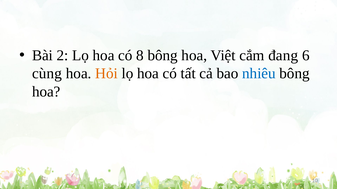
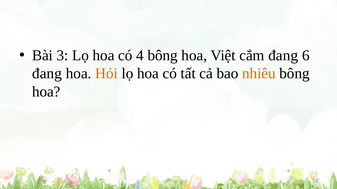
2: 2 -> 3
8: 8 -> 4
cùng at (47, 74): cùng -> đang
nhiêu colour: blue -> orange
